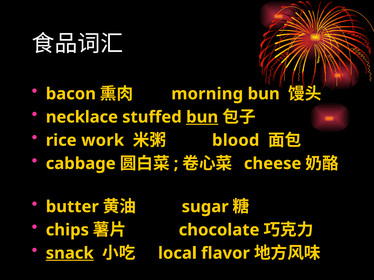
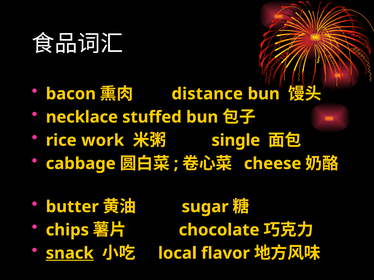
morning: morning -> distance
bun at (202, 117) underline: present -> none
blood: blood -> single
